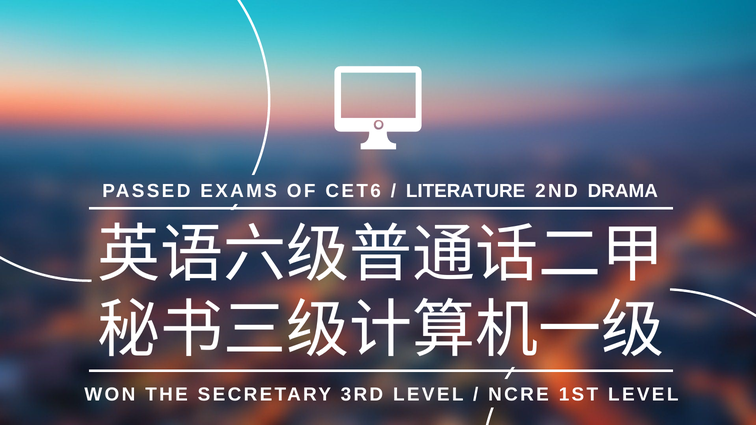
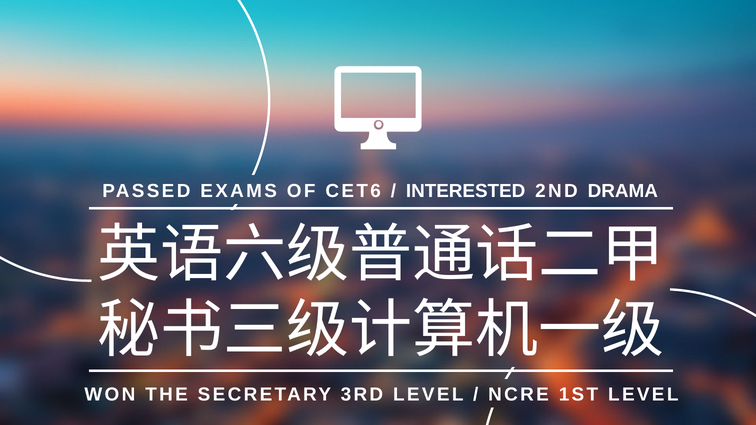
LITERATURE: LITERATURE -> INTERESTED
